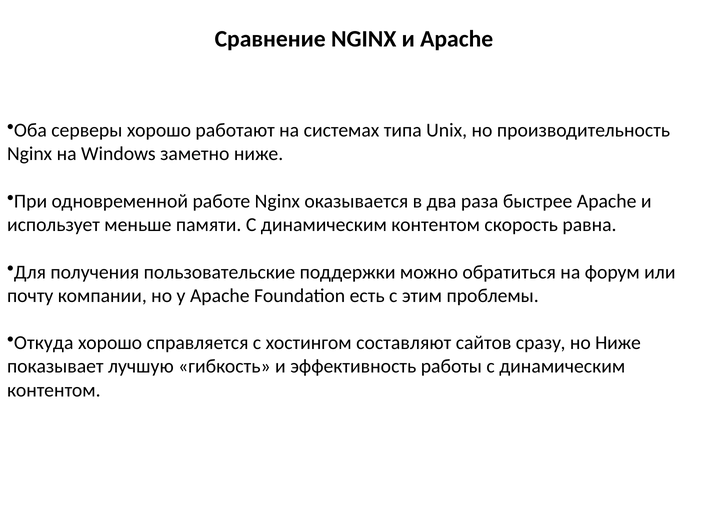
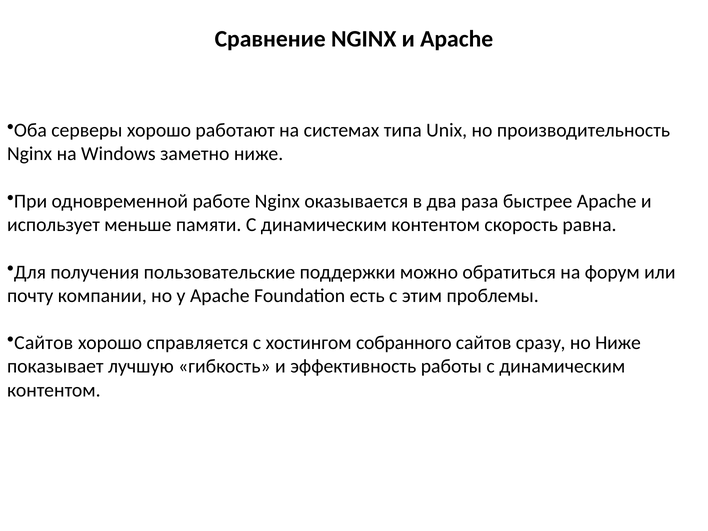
Откуда at (44, 343): Откуда -> Сайтов
составляют: составляют -> собранного
